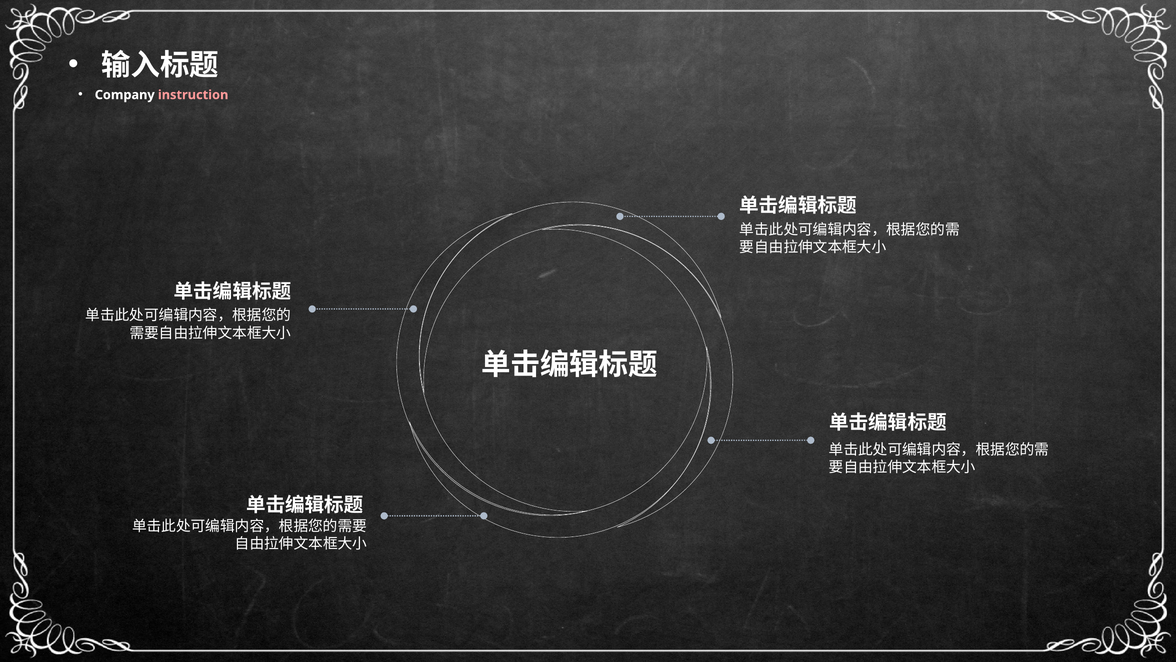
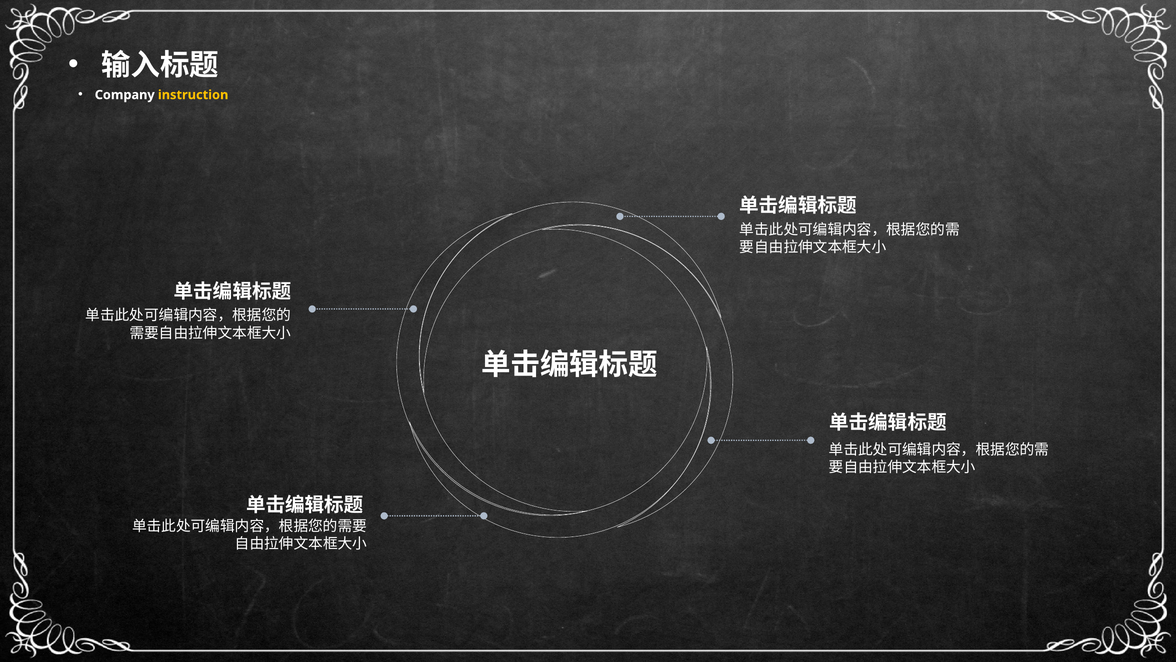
instruction colour: pink -> yellow
